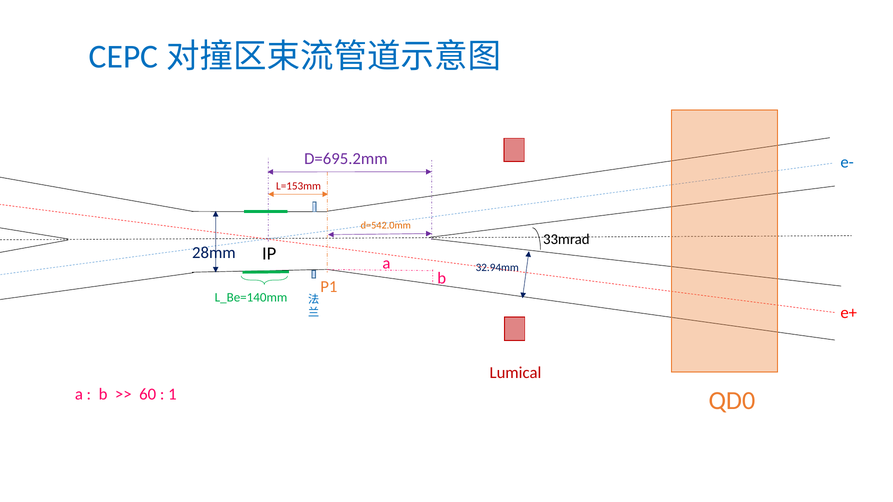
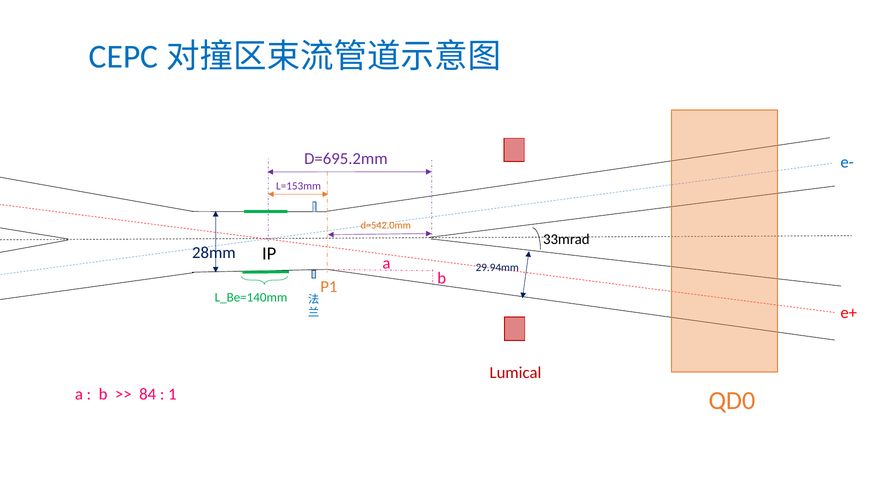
L=153mm colour: red -> purple
32.94mm: 32.94mm -> 29.94mm
60: 60 -> 84
